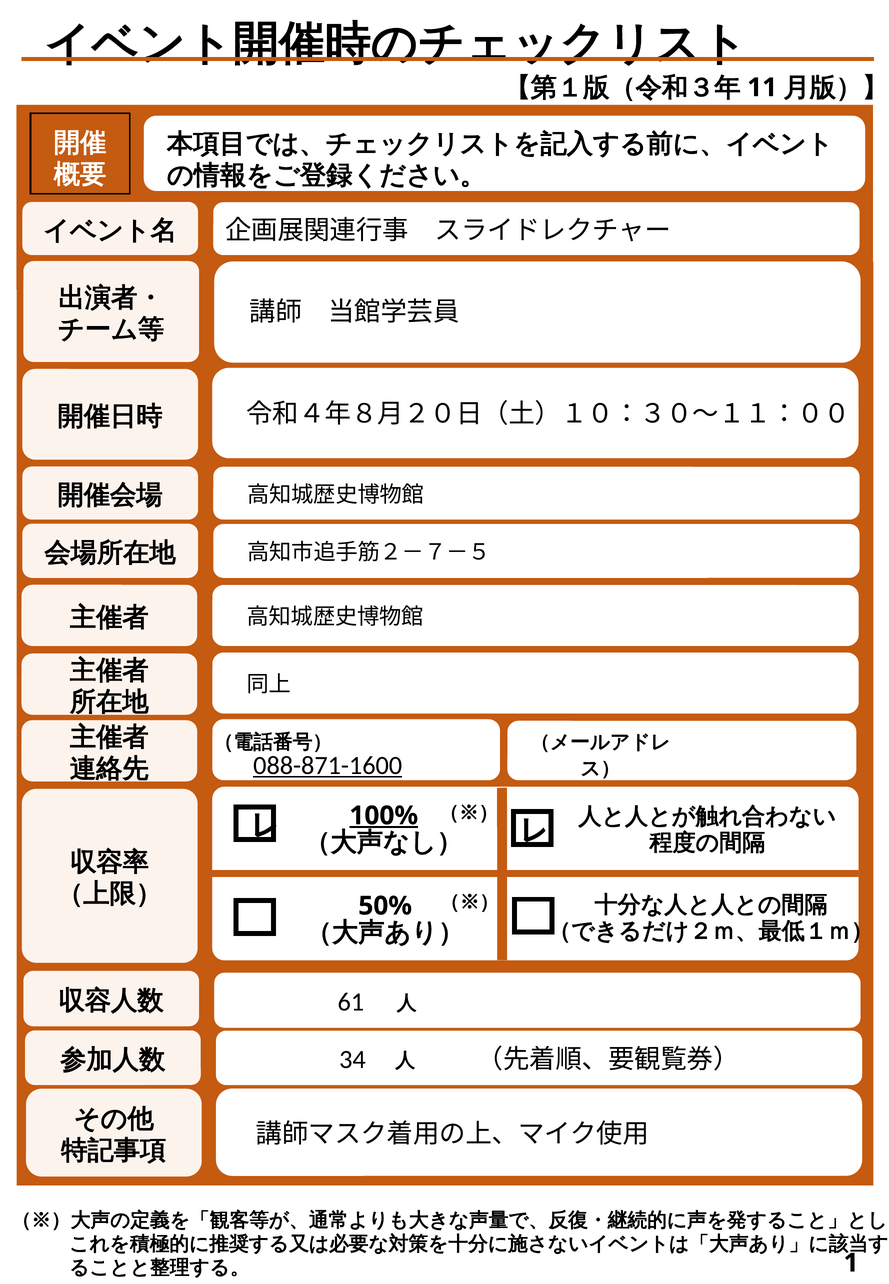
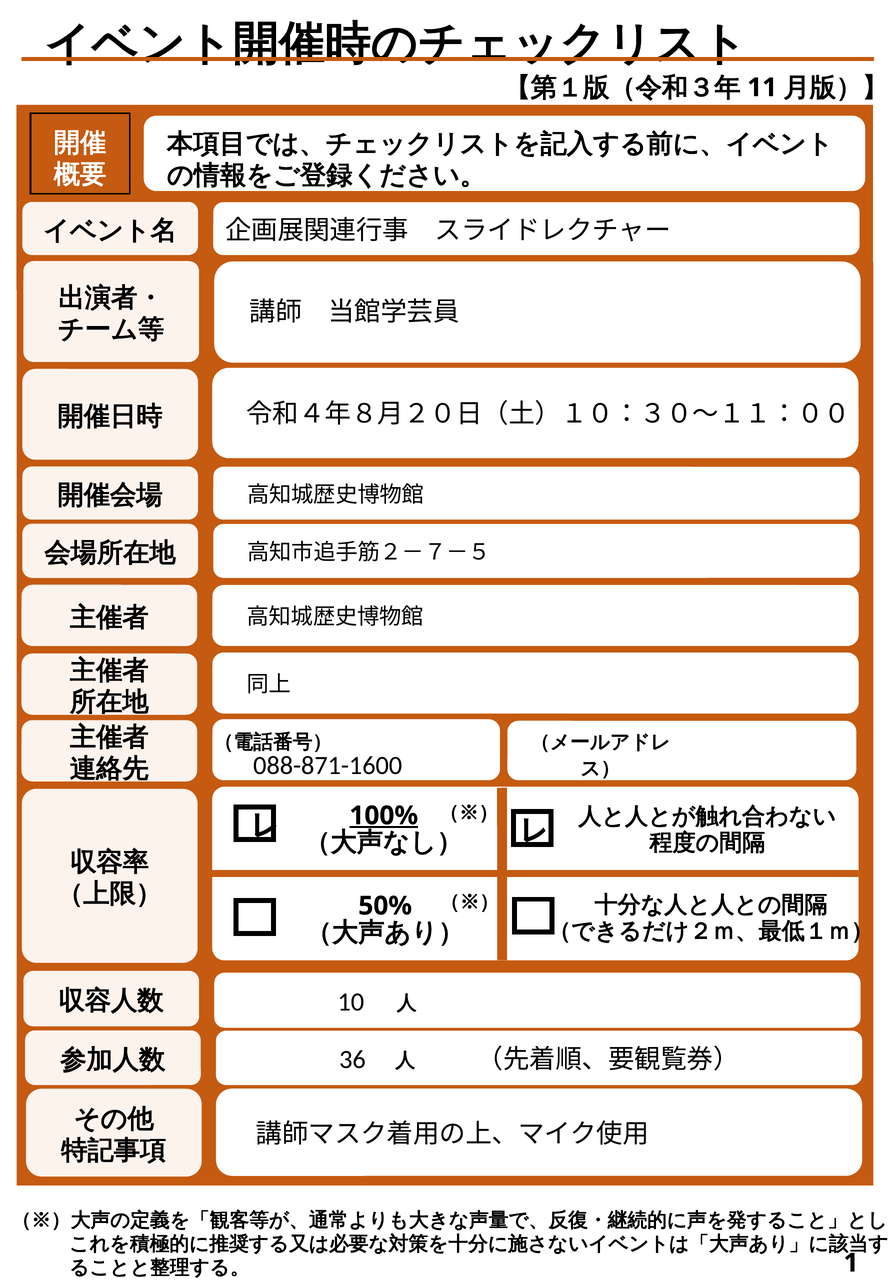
088-871-1600 underline: present -> none
61: 61 -> 10
34: 34 -> 36
